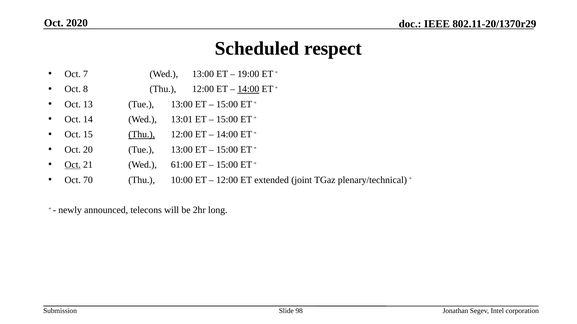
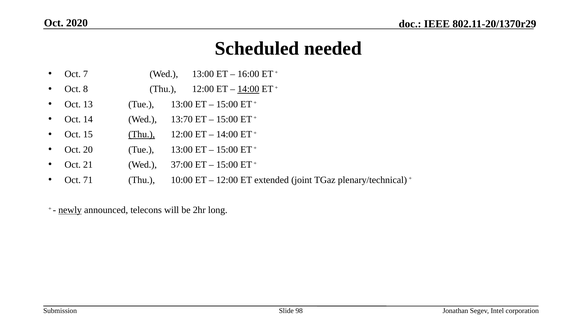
respect: respect -> needed
19:00: 19:00 -> 16:00
13:01: 13:01 -> 13:70
Oct at (73, 165) underline: present -> none
61:00: 61:00 -> 37:00
70: 70 -> 71
newly underline: none -> present
